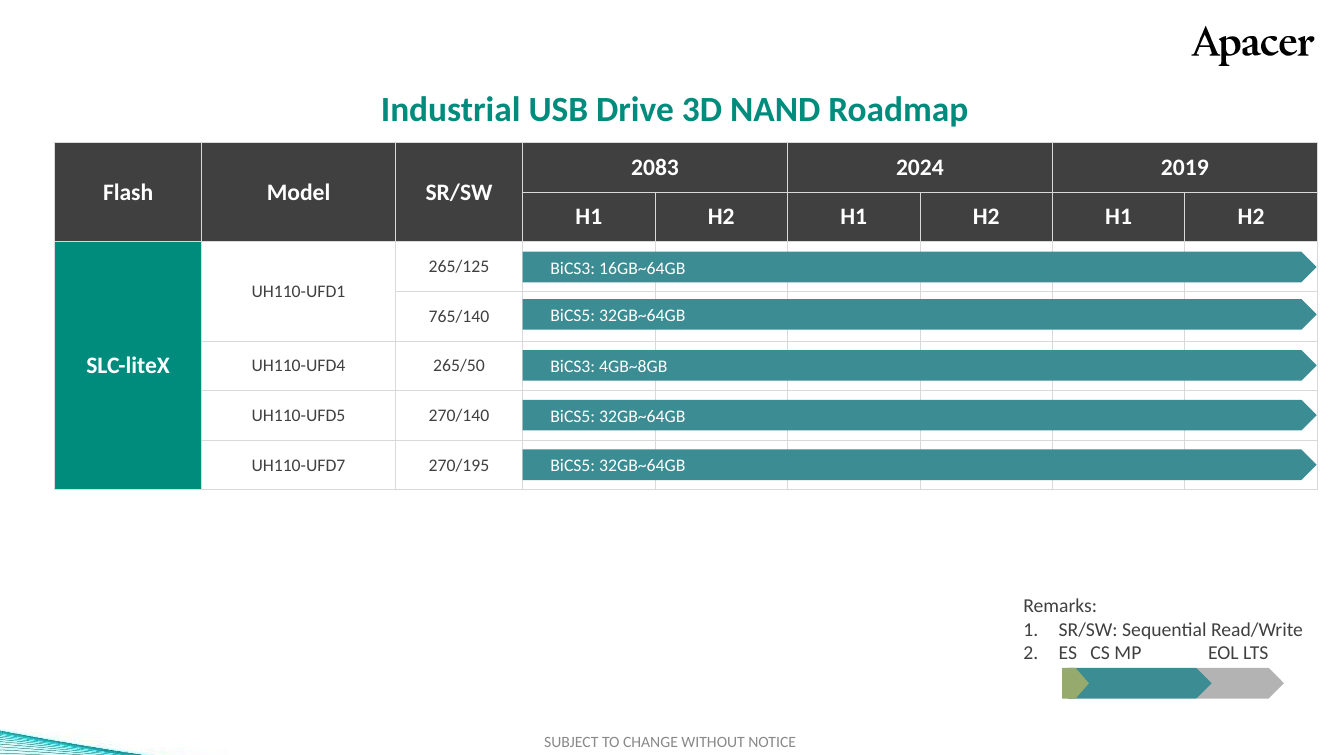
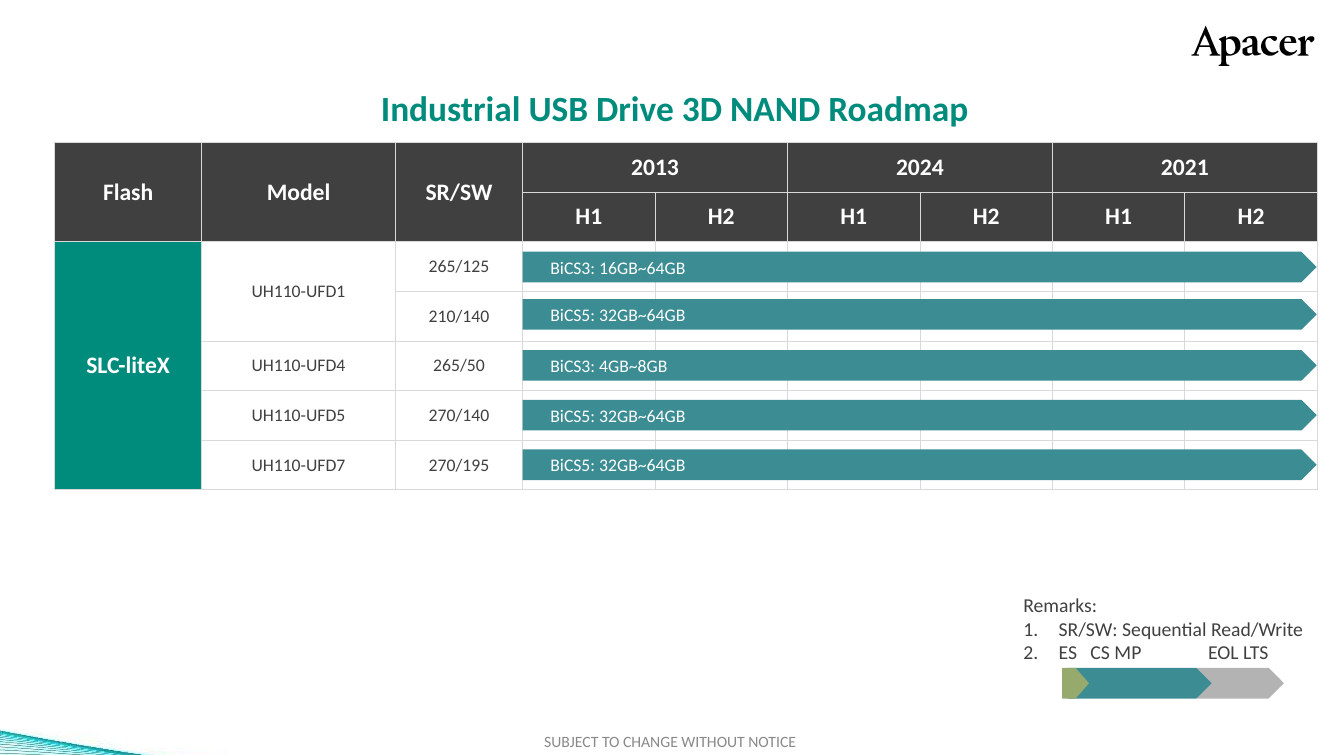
2083: 2083 -> 2013
2019: 2019 -> 2021
765/140: 765/140 -> 210/140
